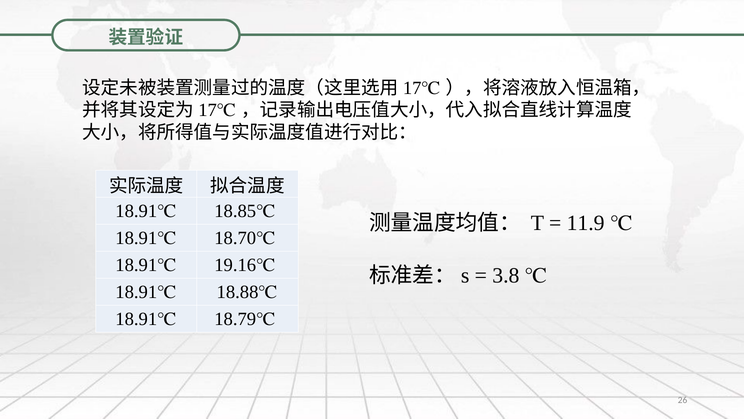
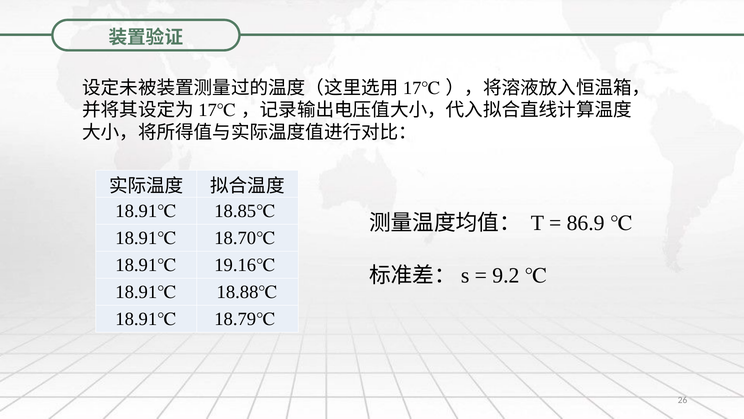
11.9: 11.9 -> 86.9
3.8: 3.8 -> 9.2
